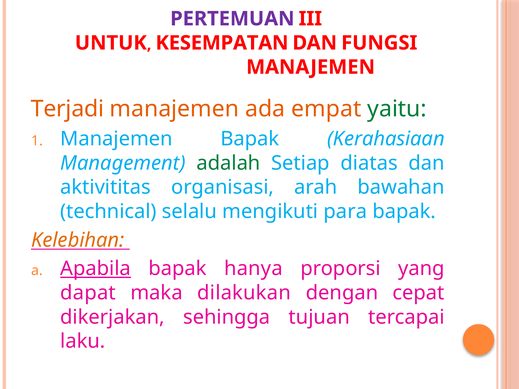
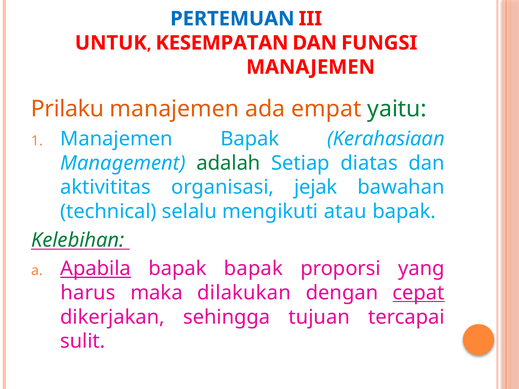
PERTEMUAN colour: purple -> blue
Terjadi: Terjadi -> Prilaku
arah: arah -> jejak
para: para -> atau
Kelebihan colour: orange -> green
bapak hanya: hanya -> bapak
dapat: dapat -> harus
cepat underline: none -> present
laku: laku -> sulit
